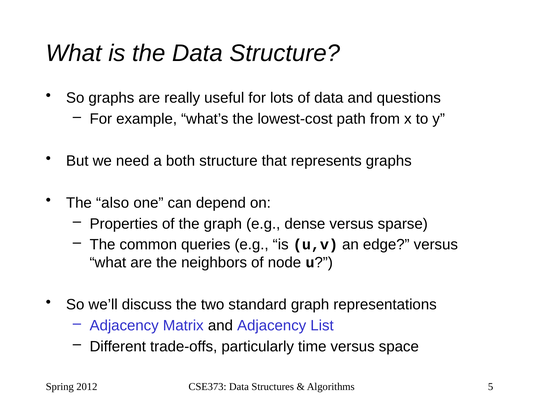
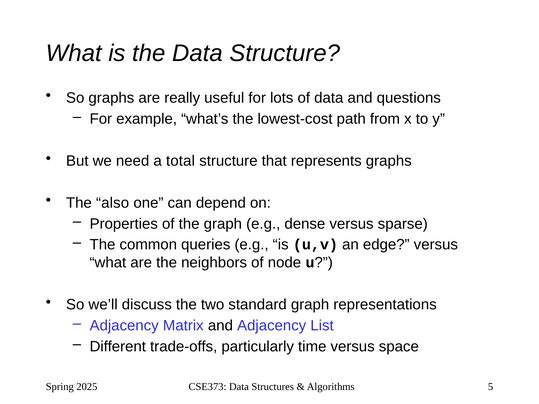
both: both -> total
2012: 2012 -> 2025
